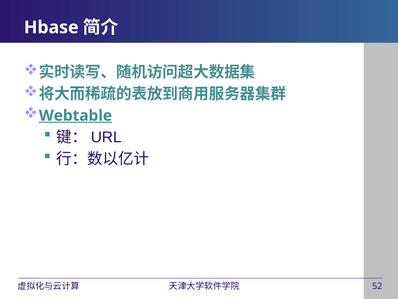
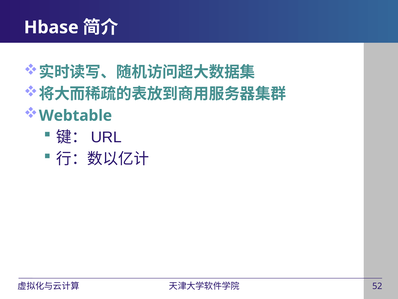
Webtable underline: present -> none
